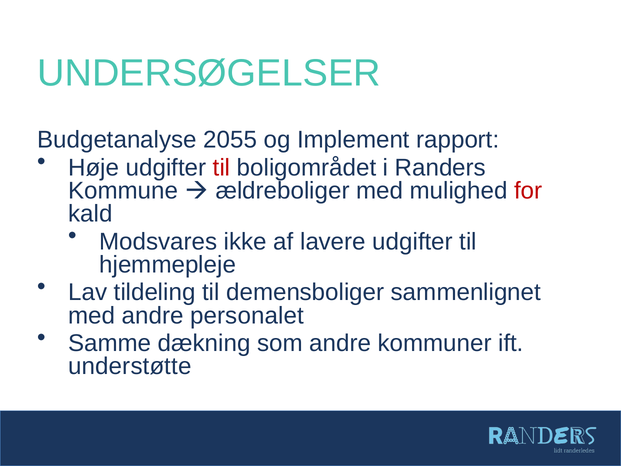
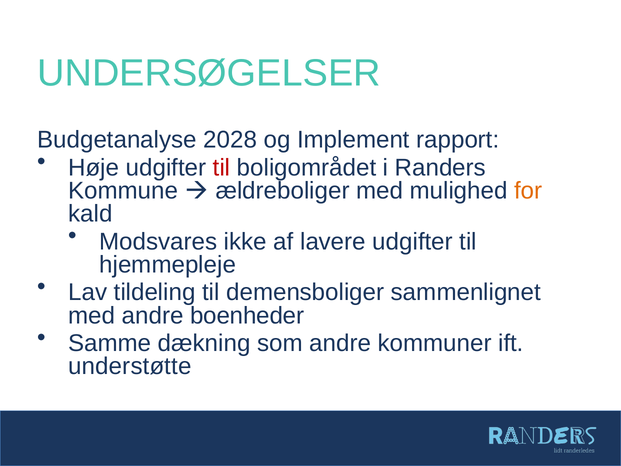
2055: 2055 -> 2028
for colour: red -> orange
personalet: personalet -> boenheder
